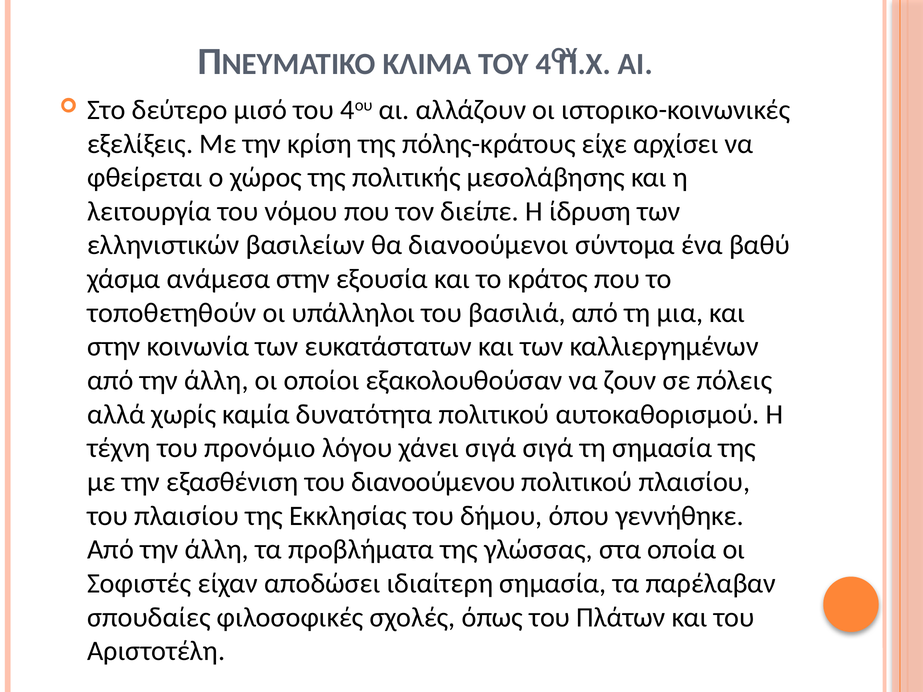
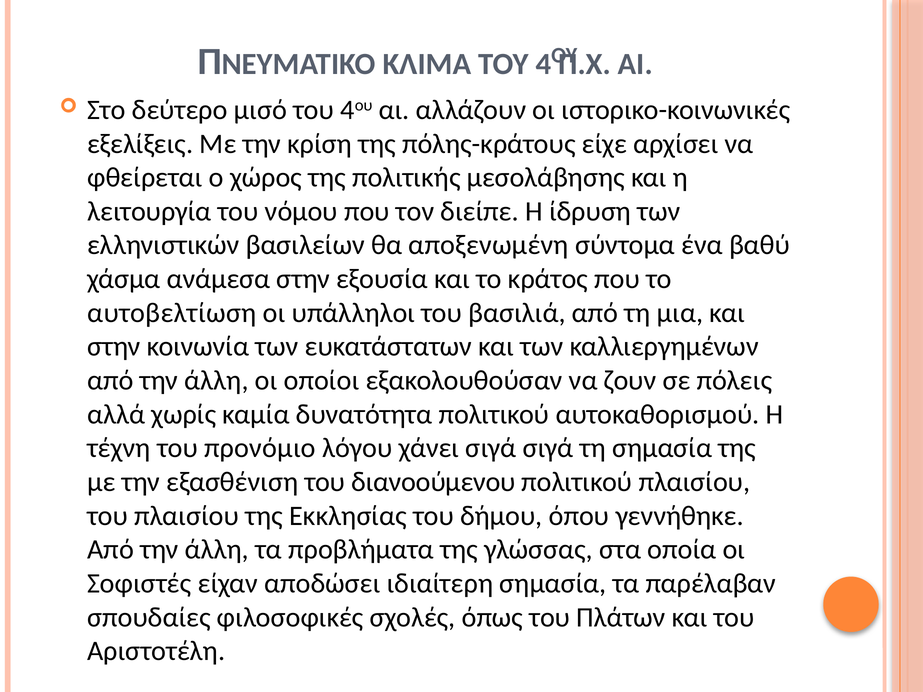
διανοούμενοι: διανοούμενοι -> αποξενωμένη
τοποθετηθούν: τοποθετηθούν -> αυτοβελτίωση
